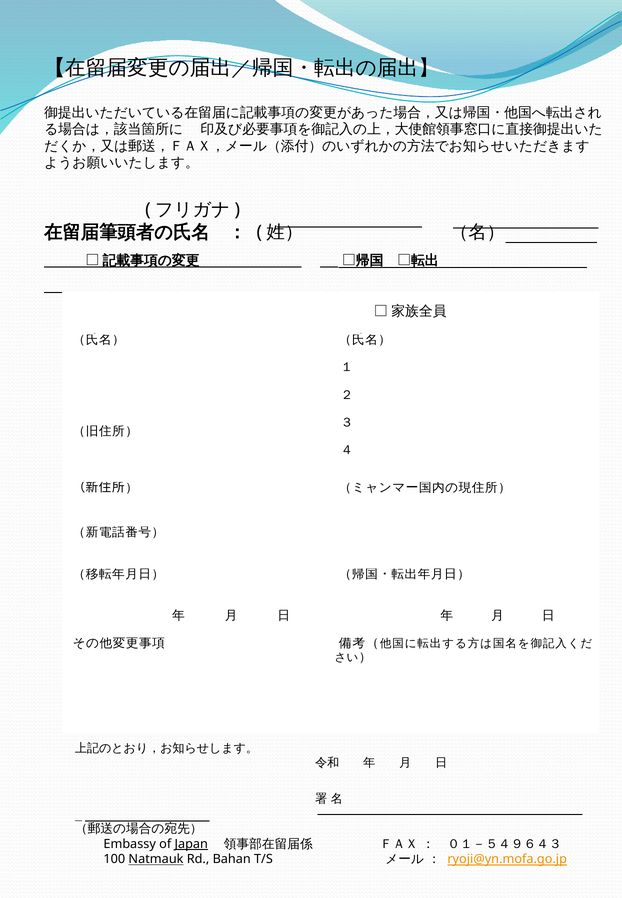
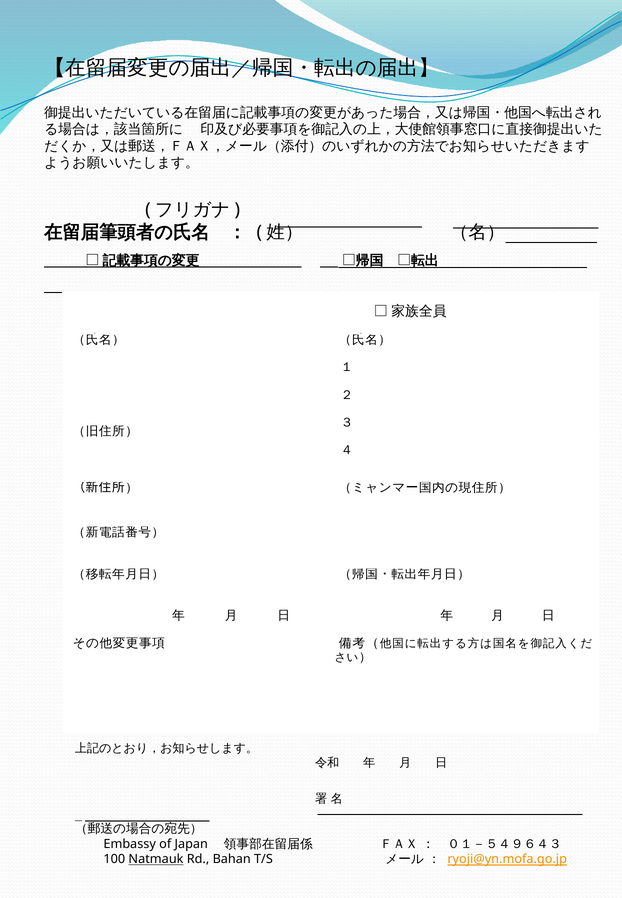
Japan underline: present -> none
